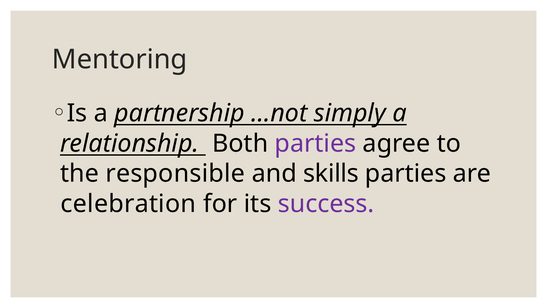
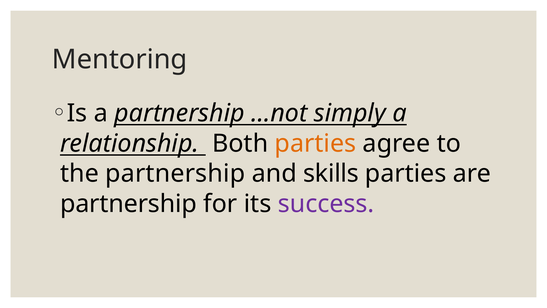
parties at (315, 143) colour: purple -> orange
the responsible: responsible -> partnership
celebration at (128, 204): celebration -> partnership
